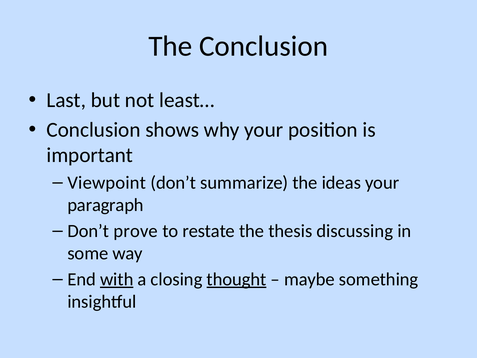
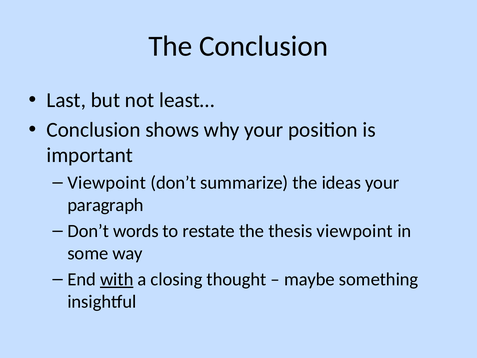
prove: prove -> words
thesis discussing: discussing -> viewpoint
thought underline: present -> none
